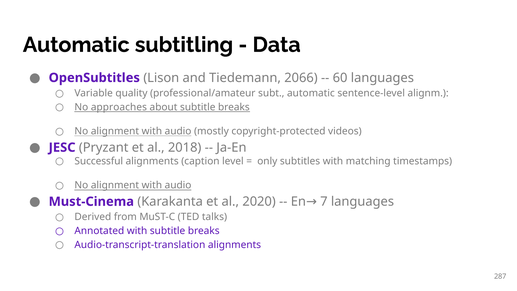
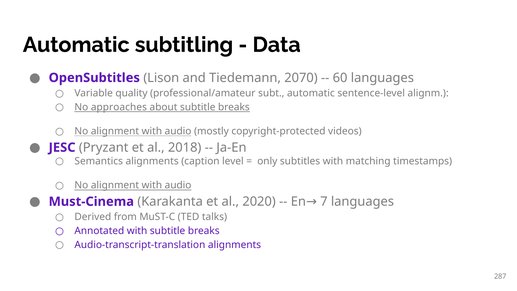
2066: 2066 -> 2070
Successful: Successful -> Semantics
